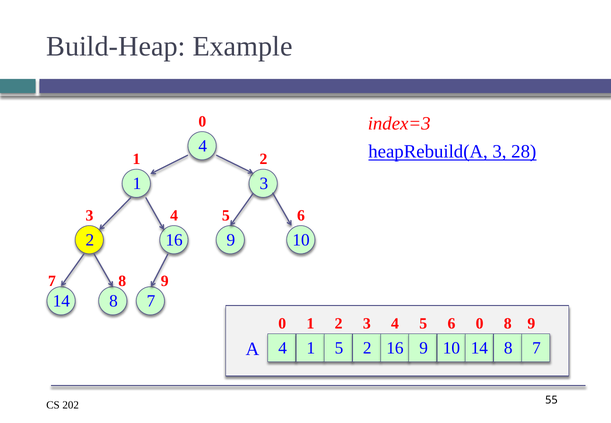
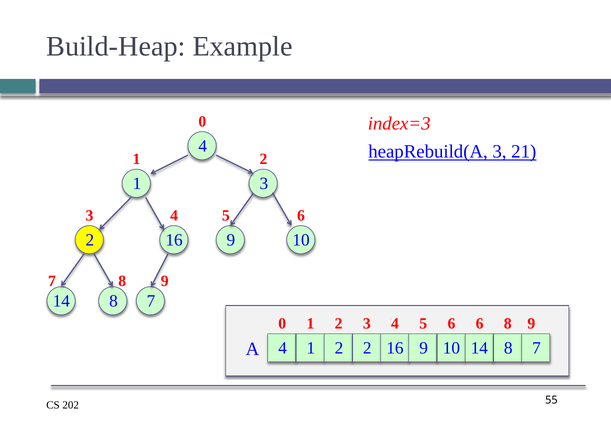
28: 28 -> 21
6 0: 0 -> 6
4 1 5: 5 -> 2
